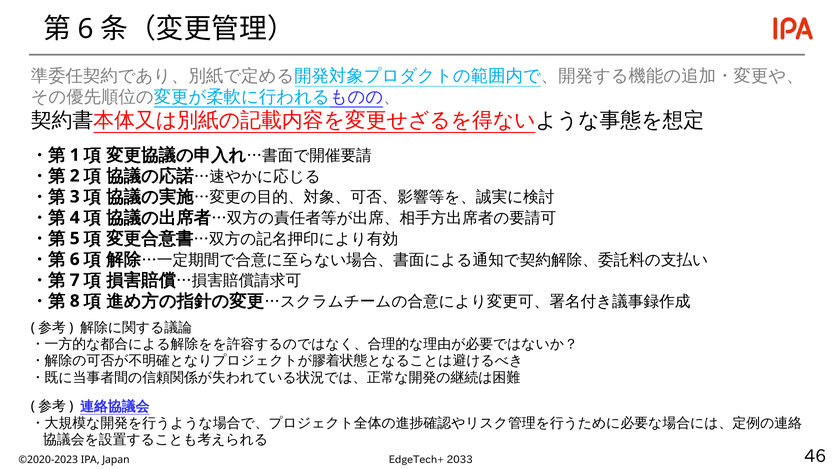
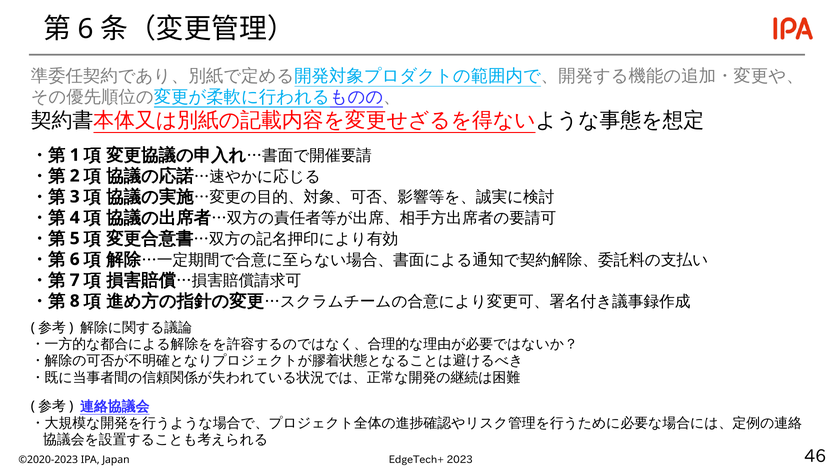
2033: 2033 -> 2023
